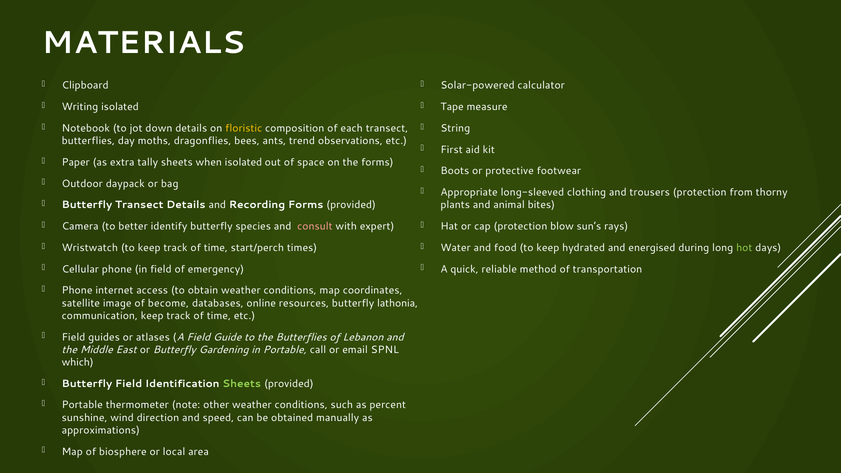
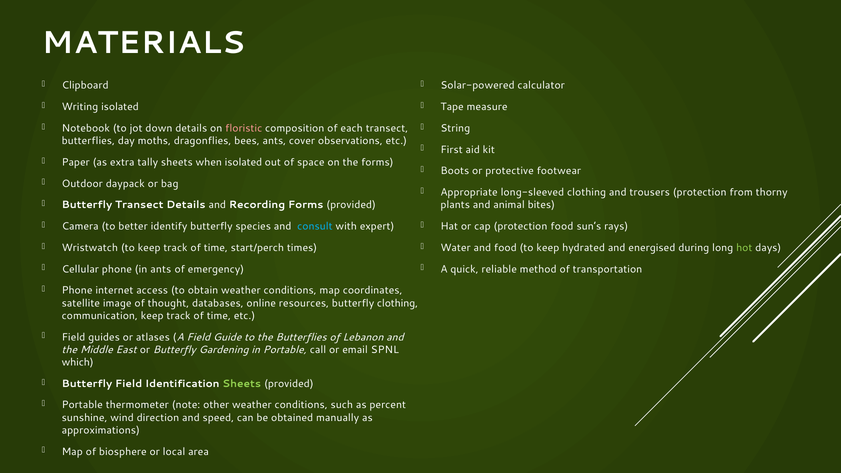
floristic colour: yellow -> pink
trend: trend -> cover
consult colour: pink -> light blue
protection blow: blow -> food
in field: field -> ants
become: become -> thought
butterfly lathonia: lathonia -> clothing
